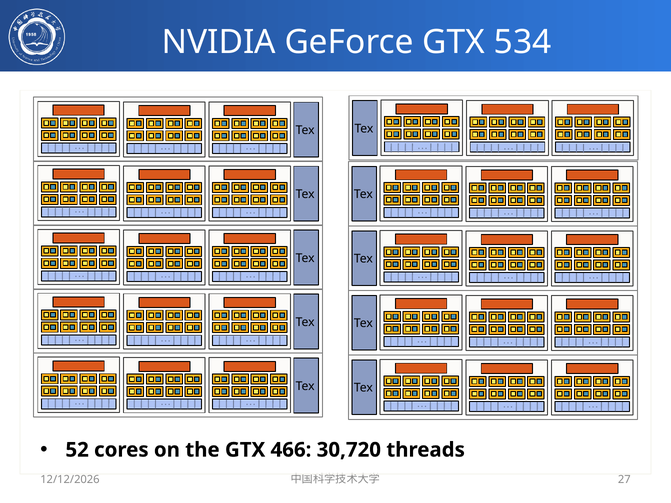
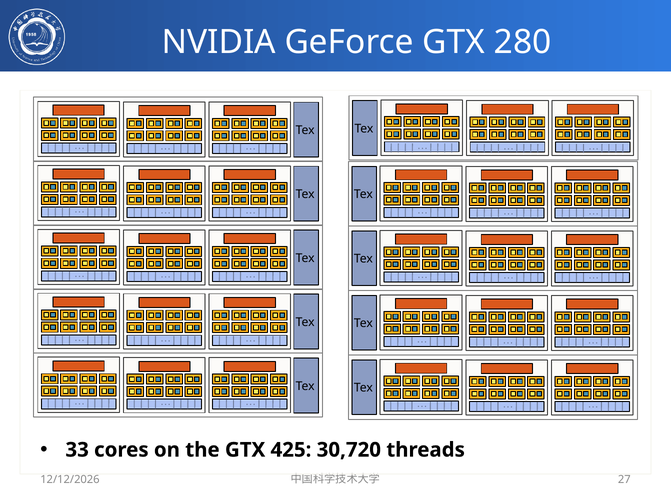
534: 534 -> 280
52: 52 -> 33
466: 466 -> 425
